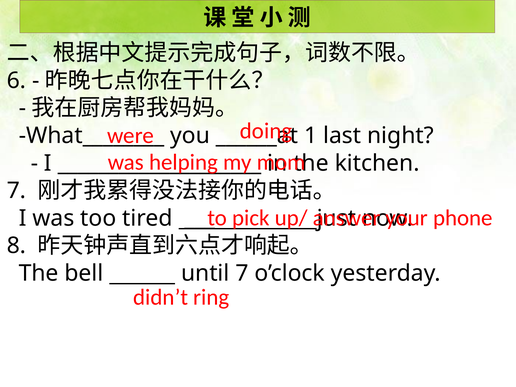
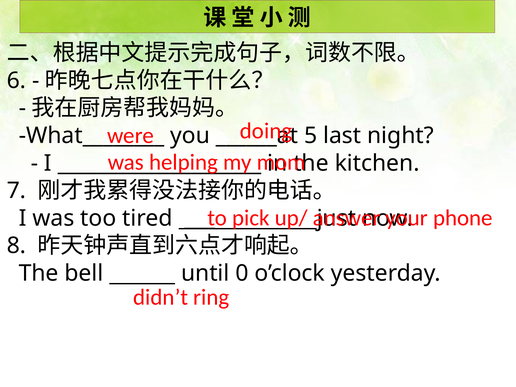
1: 1 -> 5
until 7: 7 -> 0
